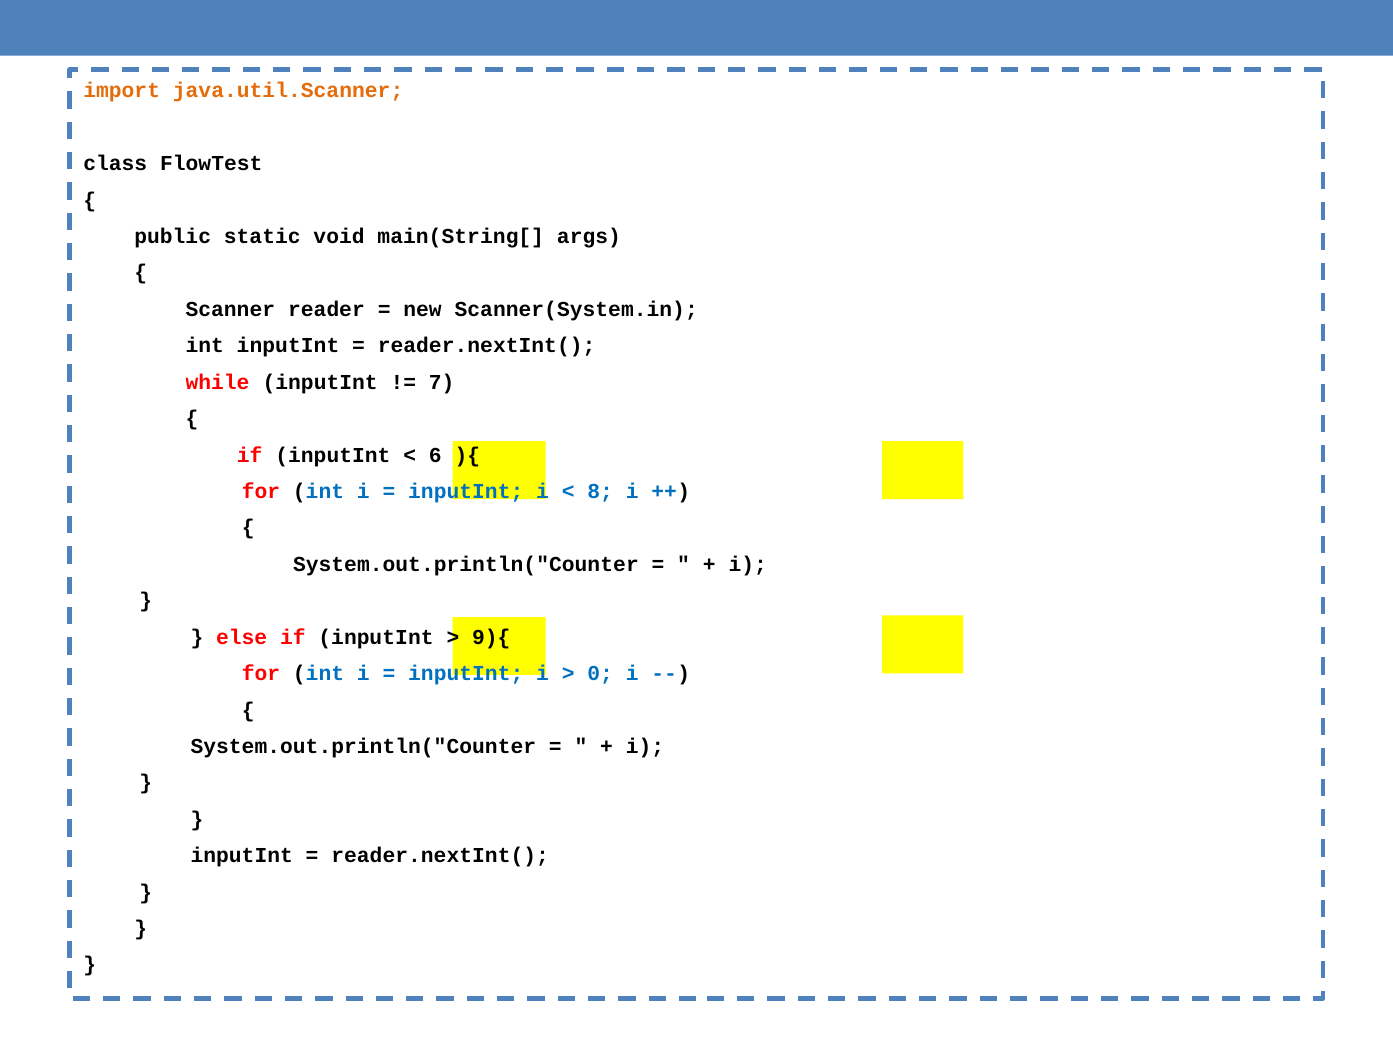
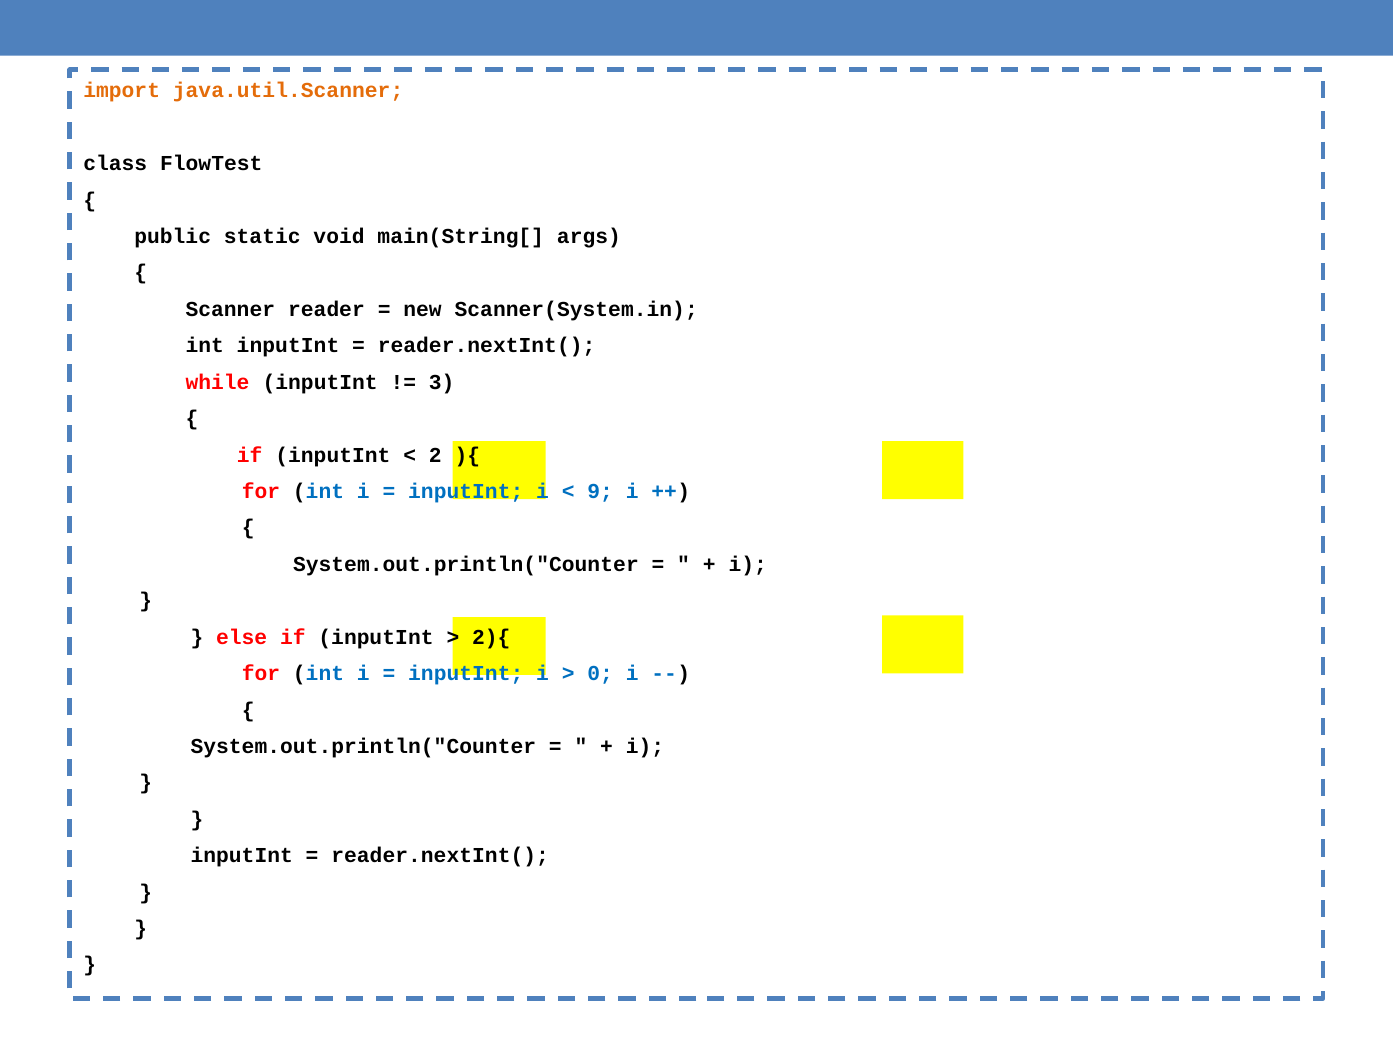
7: 7 -> 3
6: 6 -> 2
8: 8 -> 9
9){: 9){ -> 2){
